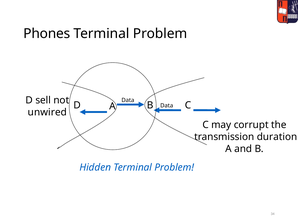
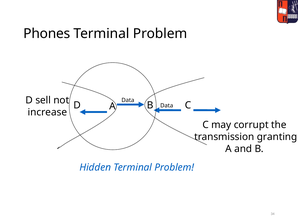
unwired: unwired -> increase
duration: duration -> granting
